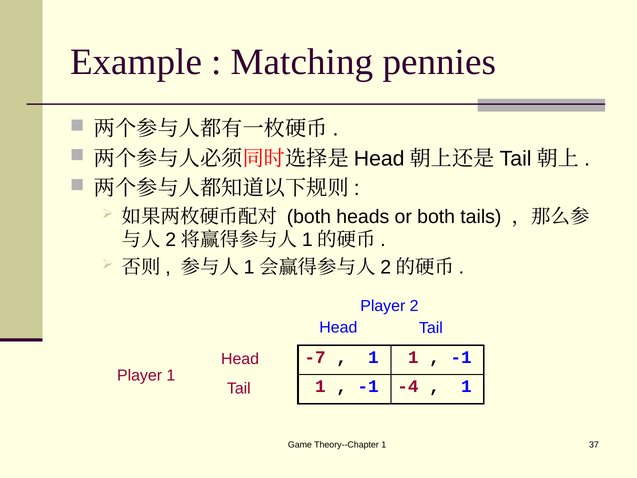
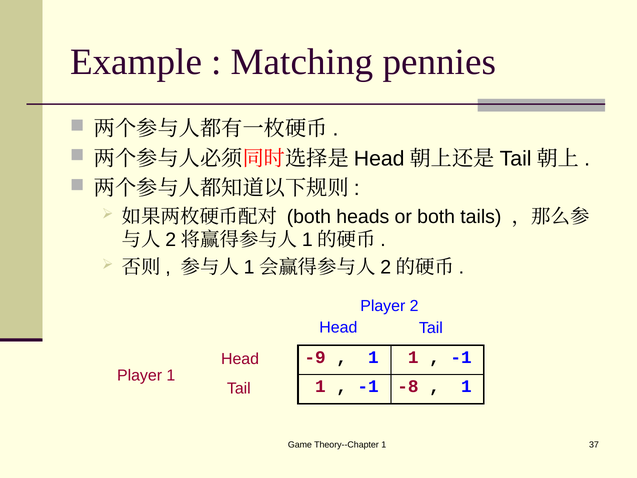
-7: -7 -> -9
-4: -4 -> -8
